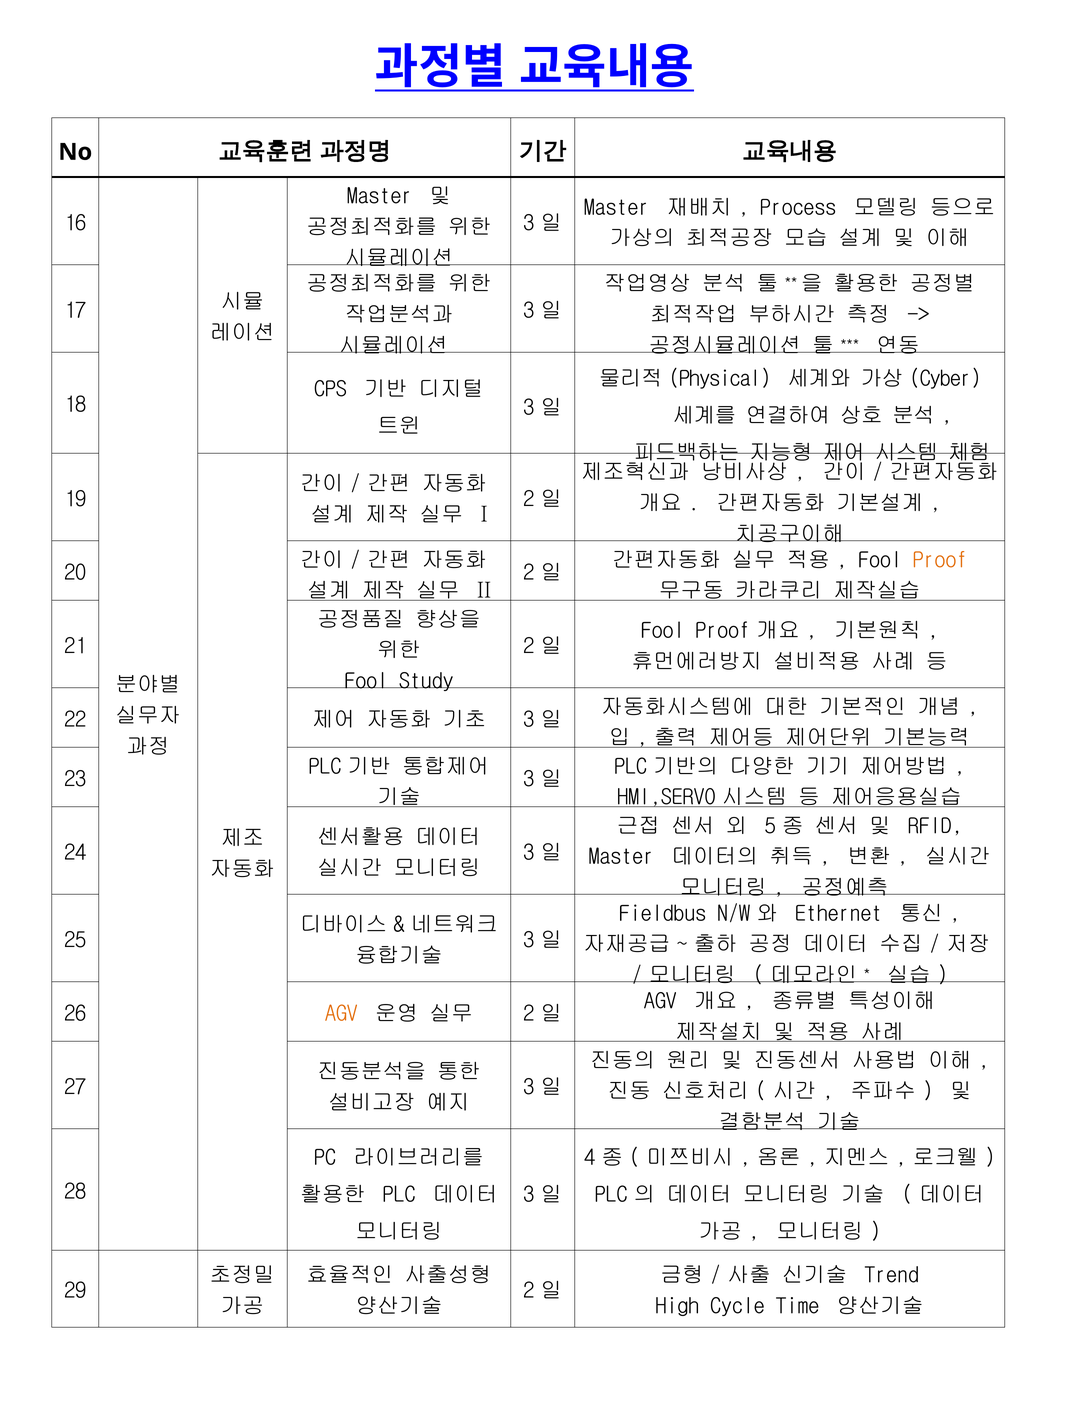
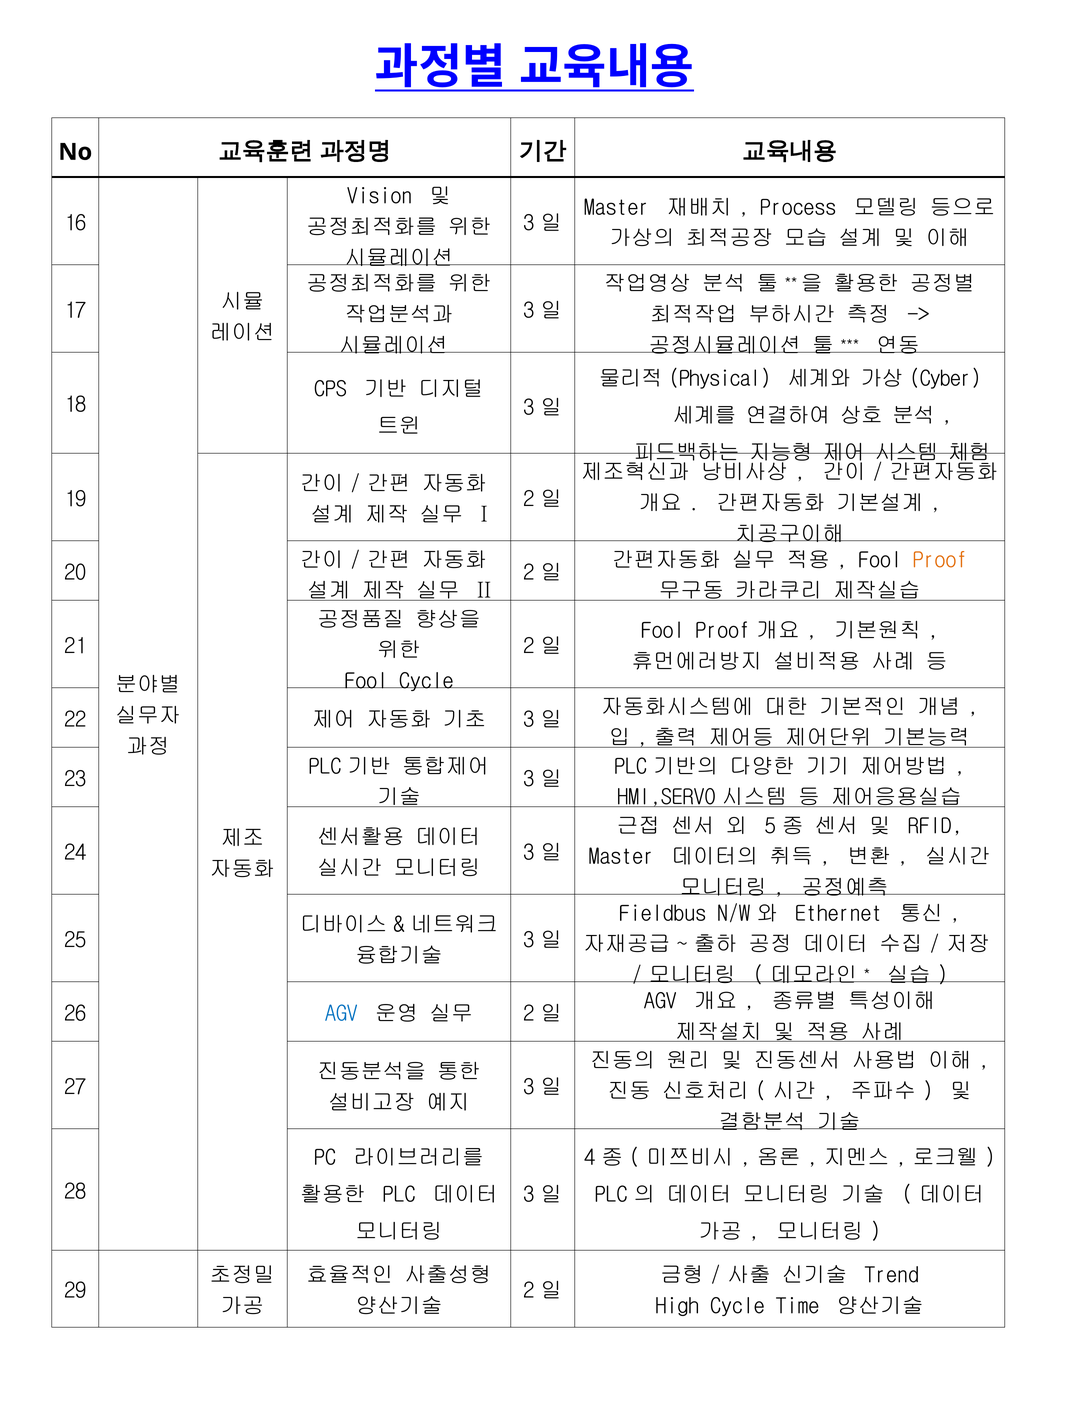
Master at (380, 196): Master -> Vision
Fool Study: Study -> Cycle
AGV at (341, 1014) colour: orange -> blue
